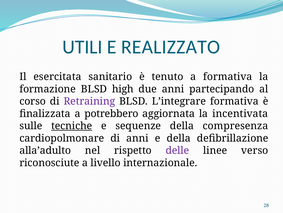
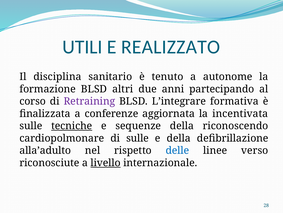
esercitata: esercitata -> disciplina
a formativa: formativa -> autonome
high: high -> altri
potrebbero: potrebbero -> conferenze
compresenza: compresenza -> riconoscendo
di anni: anni -> sulle
delle colour: purple -> blue
livello underline: none -> present
